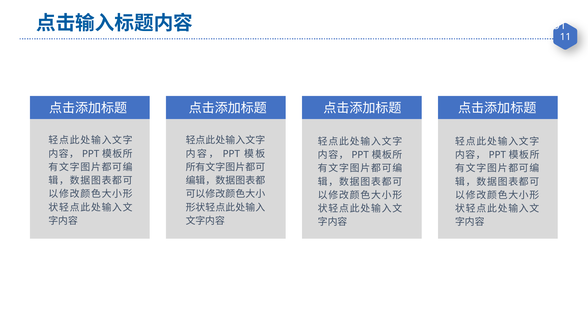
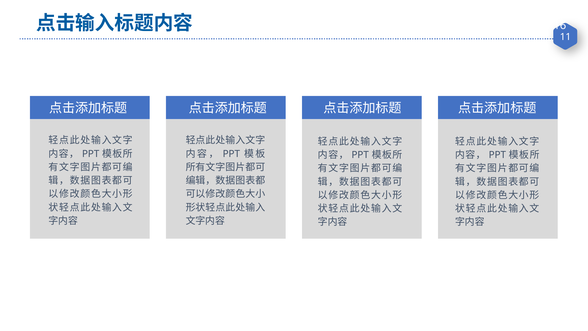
91: 91 -> 16
